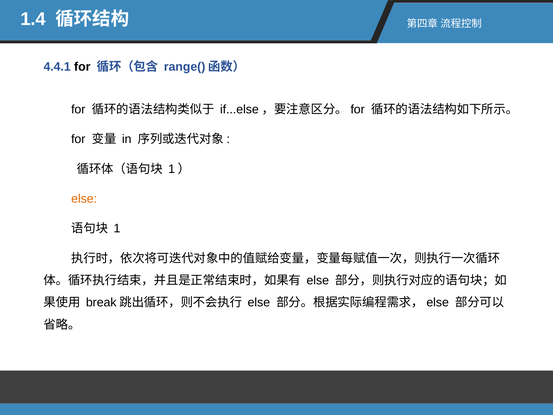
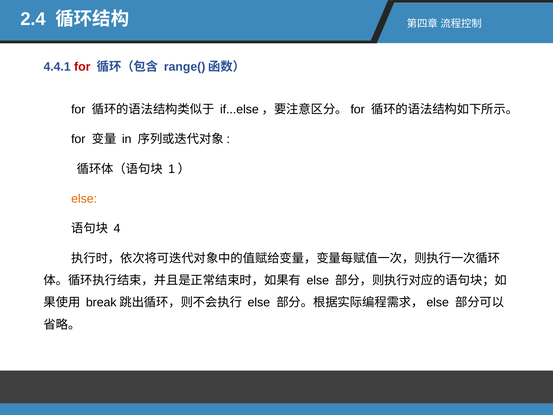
1.4: 1.4 -> 2.4
for at (82, 67) colour: black -> red
1: 1 -> 4
